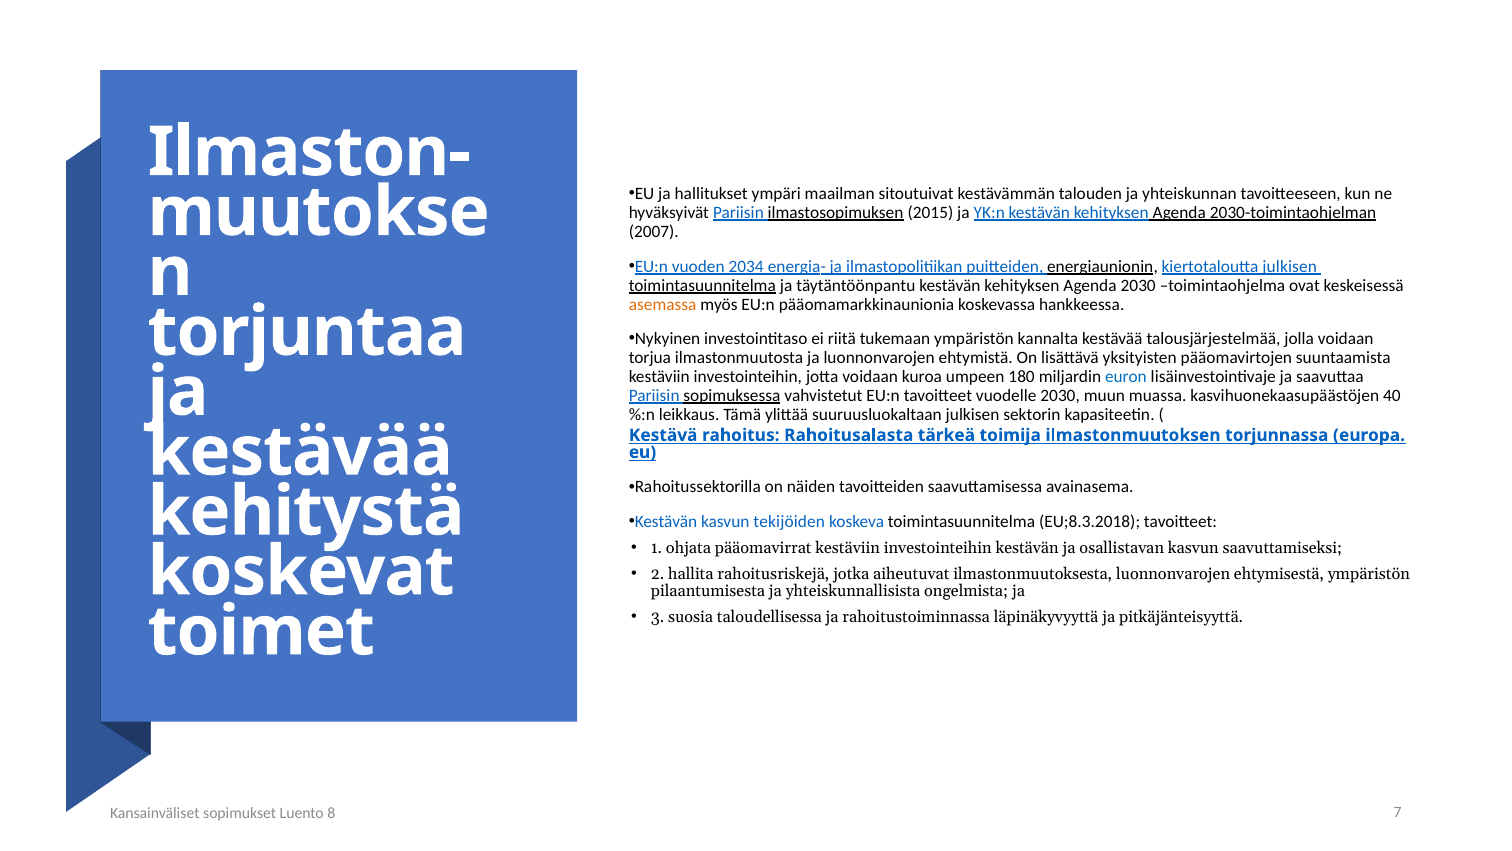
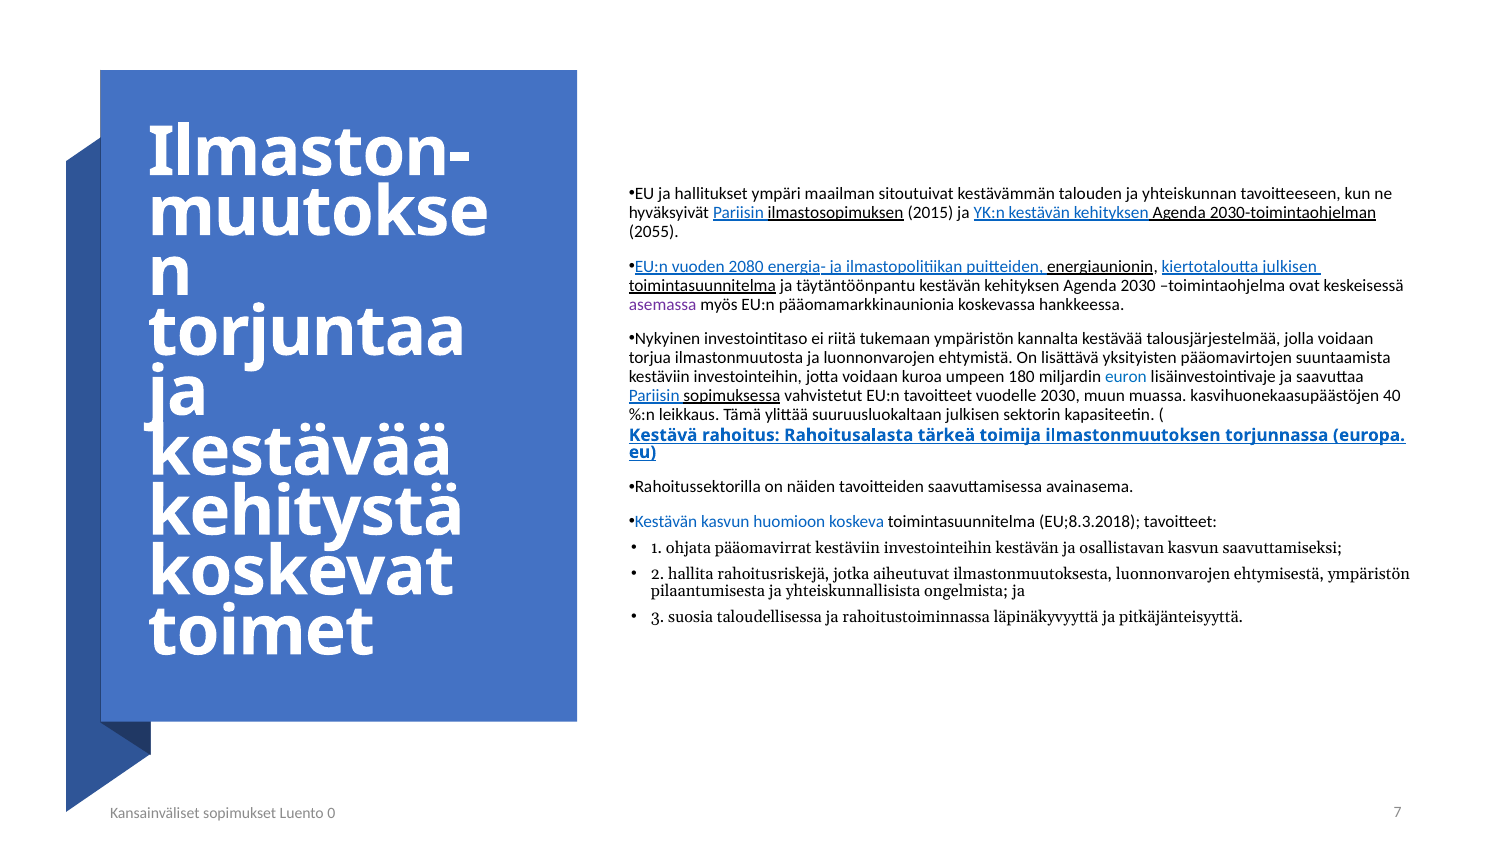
2007: 2007 -> 2055
2034: 2034 -> 2080
asemassa colour: orange -> purple
tekijöiden: tekijöiden -> huomioon
8: 8 -> 0
